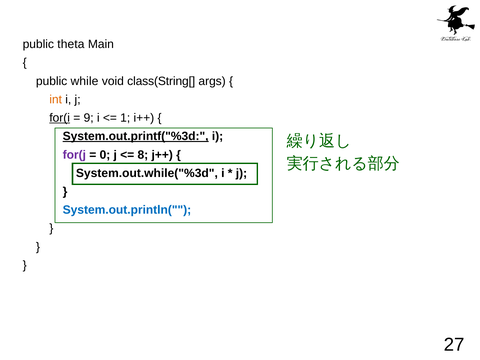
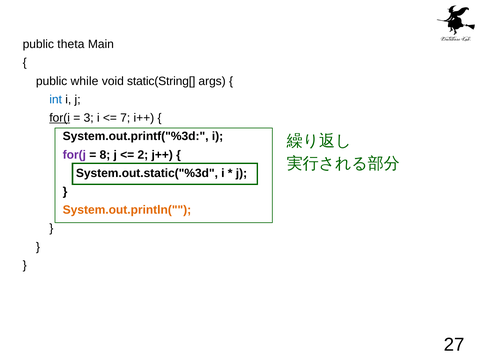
class(String[: class(String[ -> static(String[
int colour: orange -> blue
9: 9 -> 3
1: 1 -> 7
System.out.printf("%3d underline: present -> none
0: 0 -> 8
8: 8 -> 2
System.out.while("%3d: System.out.while("%3d -> System.out.static("%3d
System.out.println( colour: blue -> orange
